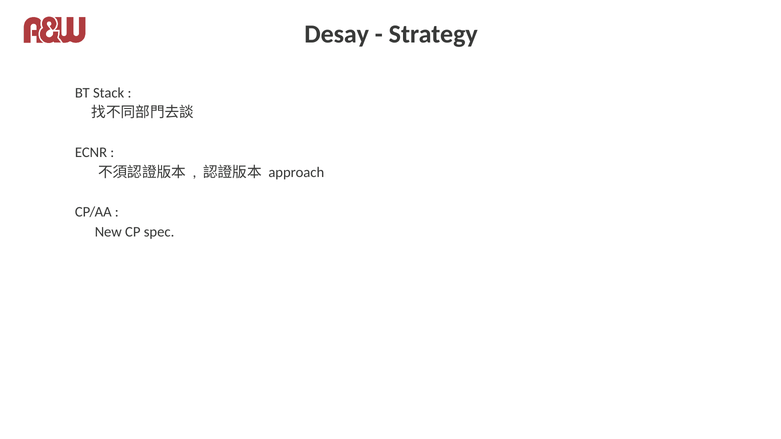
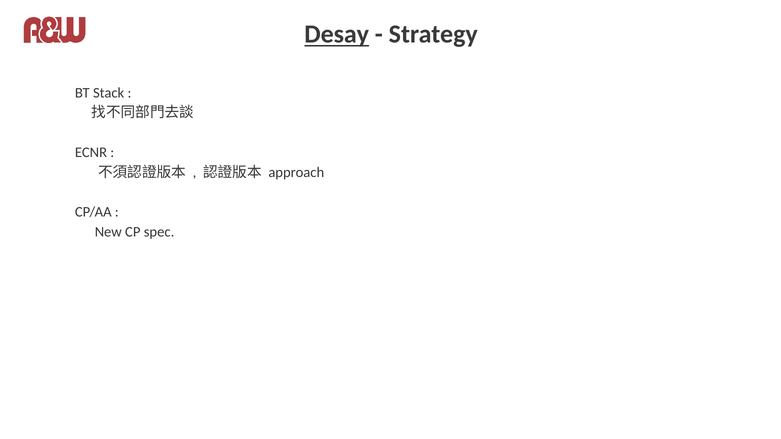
Desay underline: none -> present
